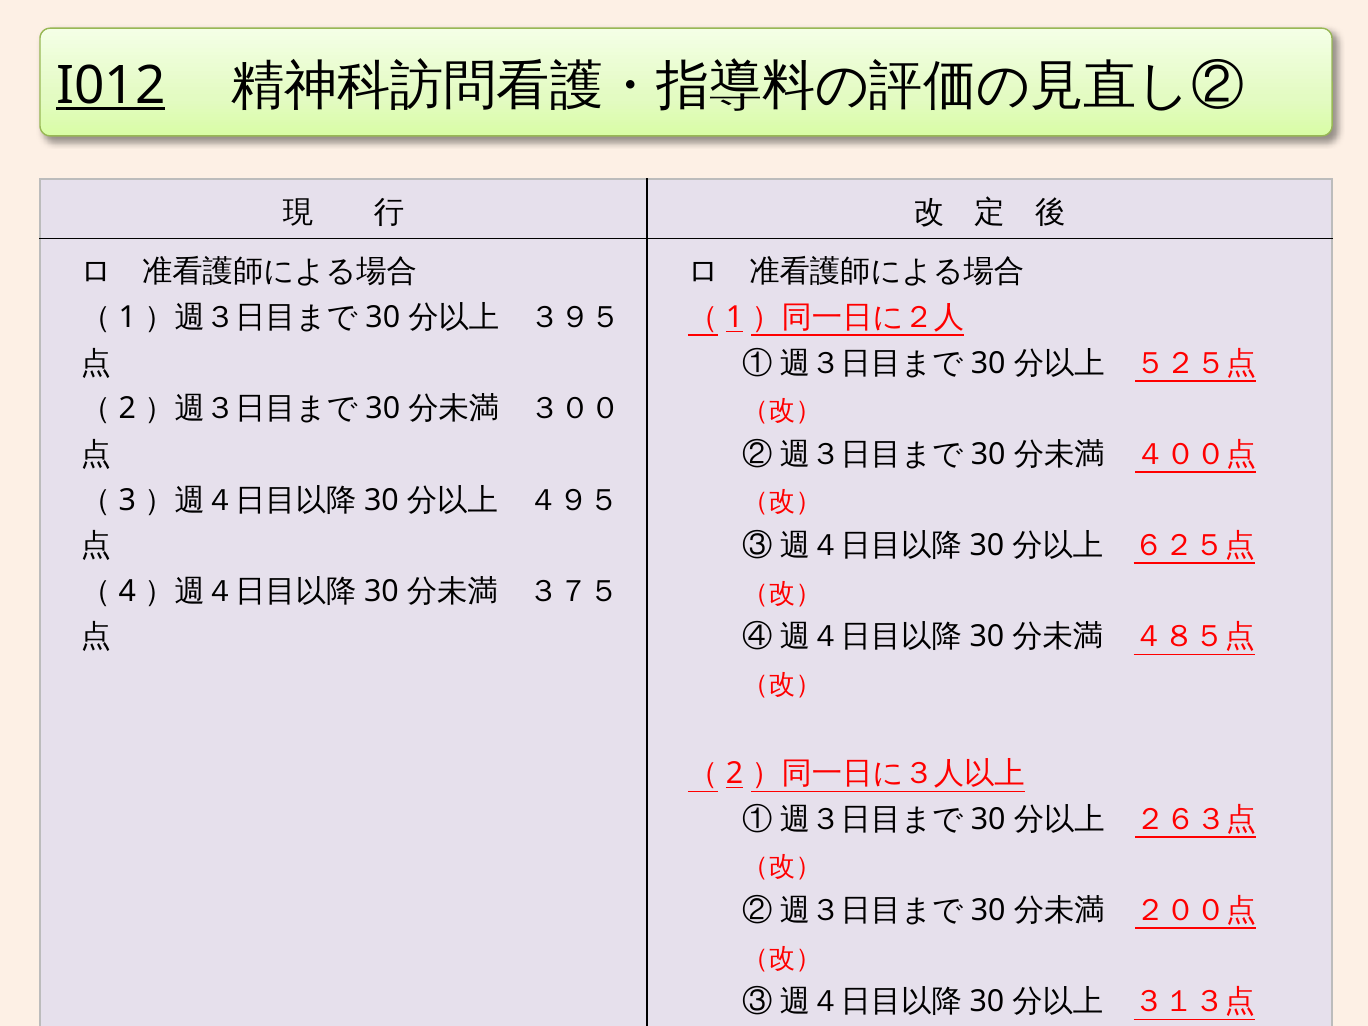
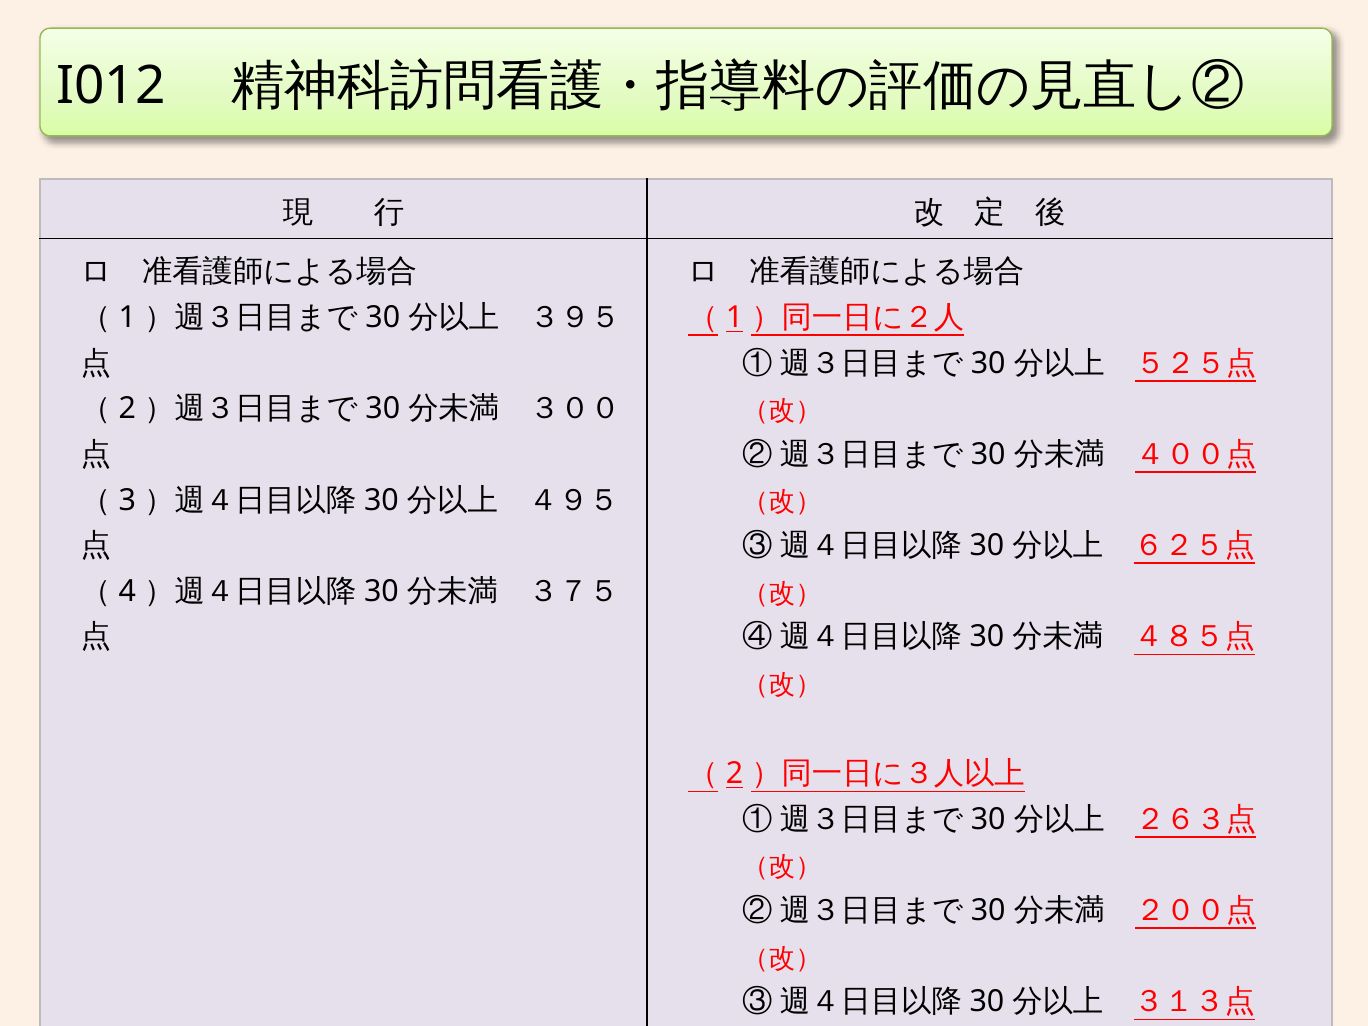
I012 underline: present -> none
